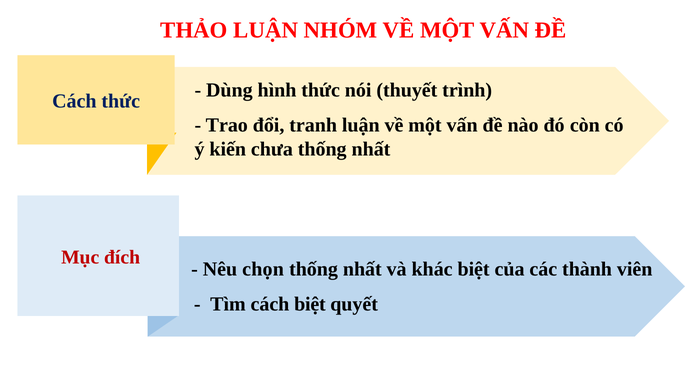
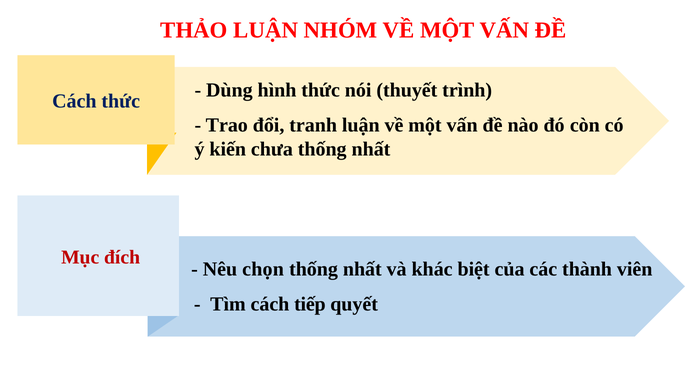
cách biệt: biệt -> tiếp
